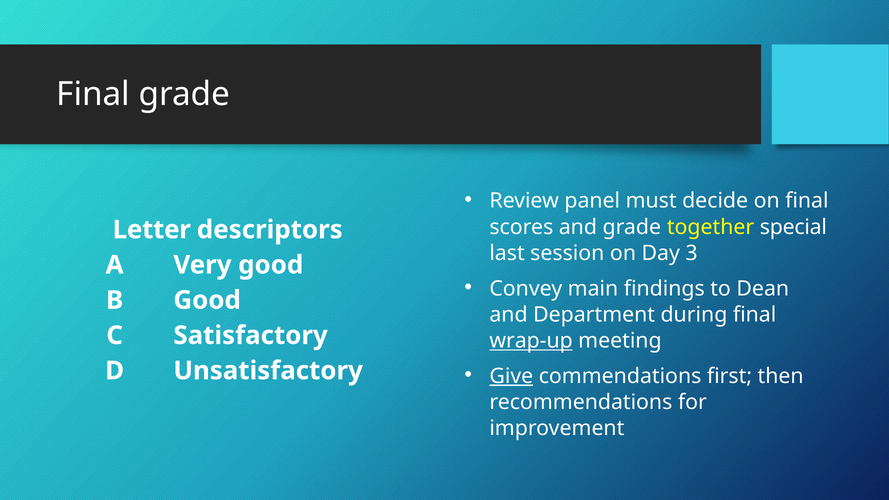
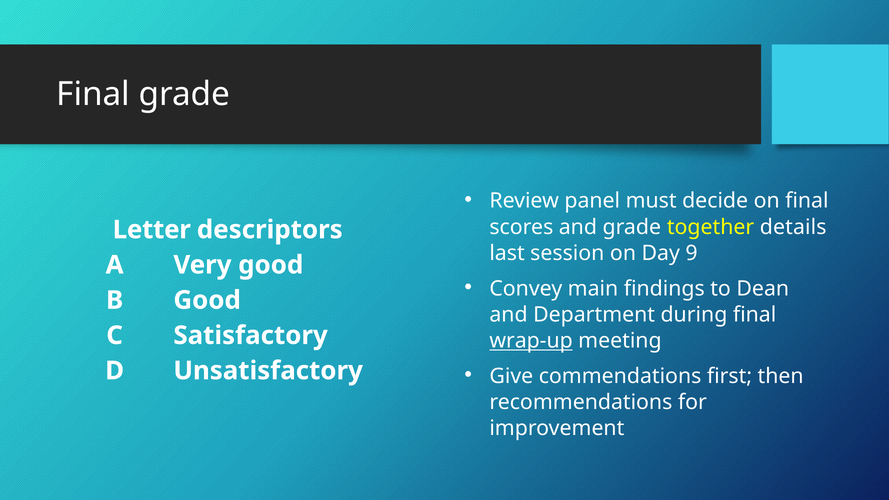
special: special -> details
3: 3 -> 9
Give underline: present -> none
